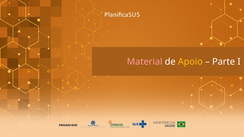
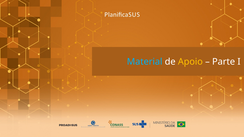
Material colour: pink -> light blue
